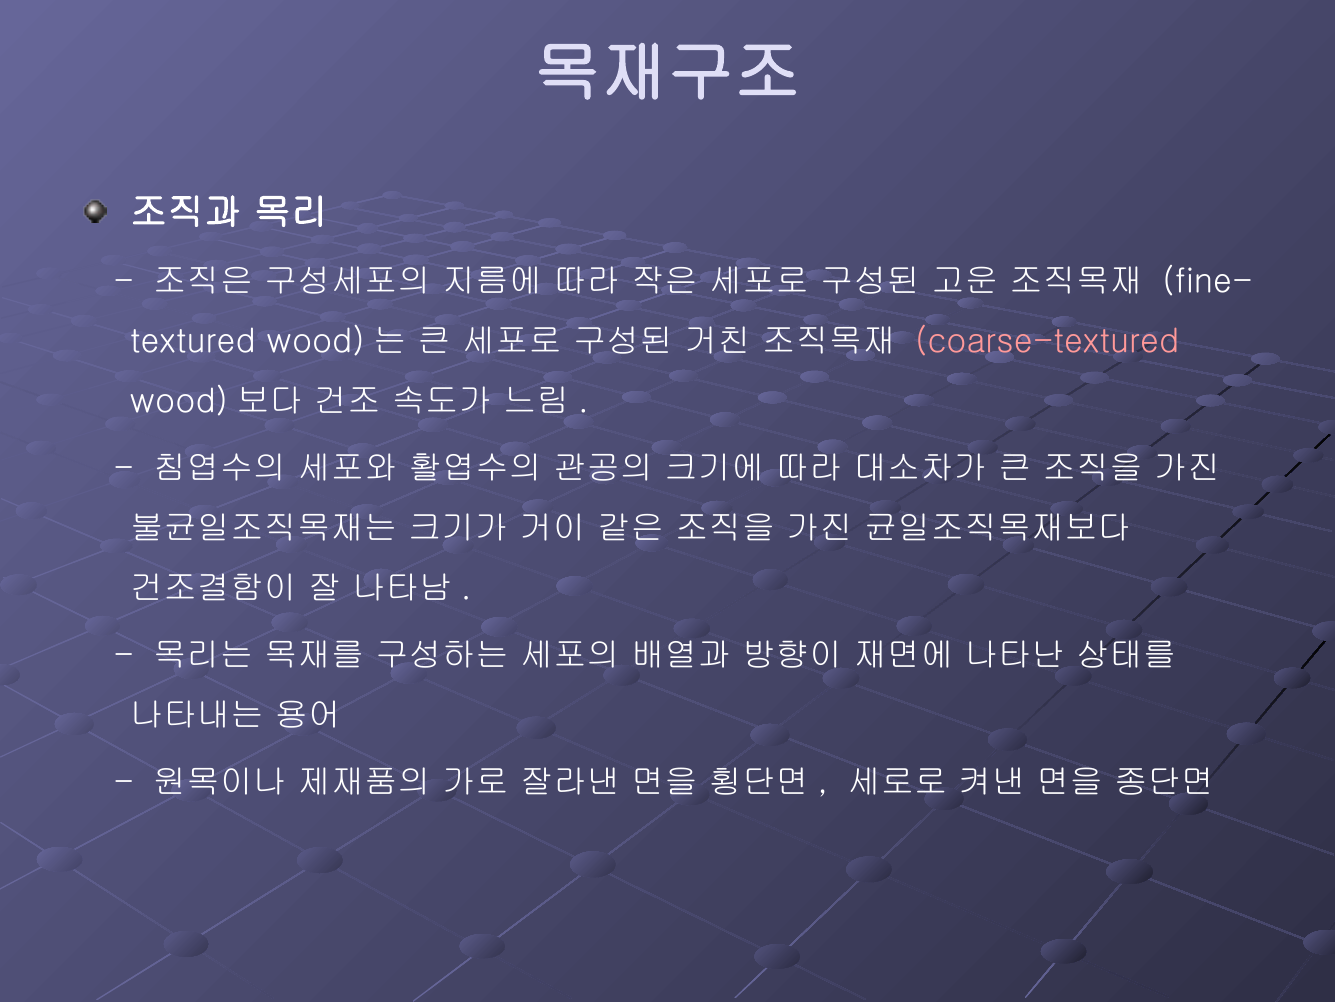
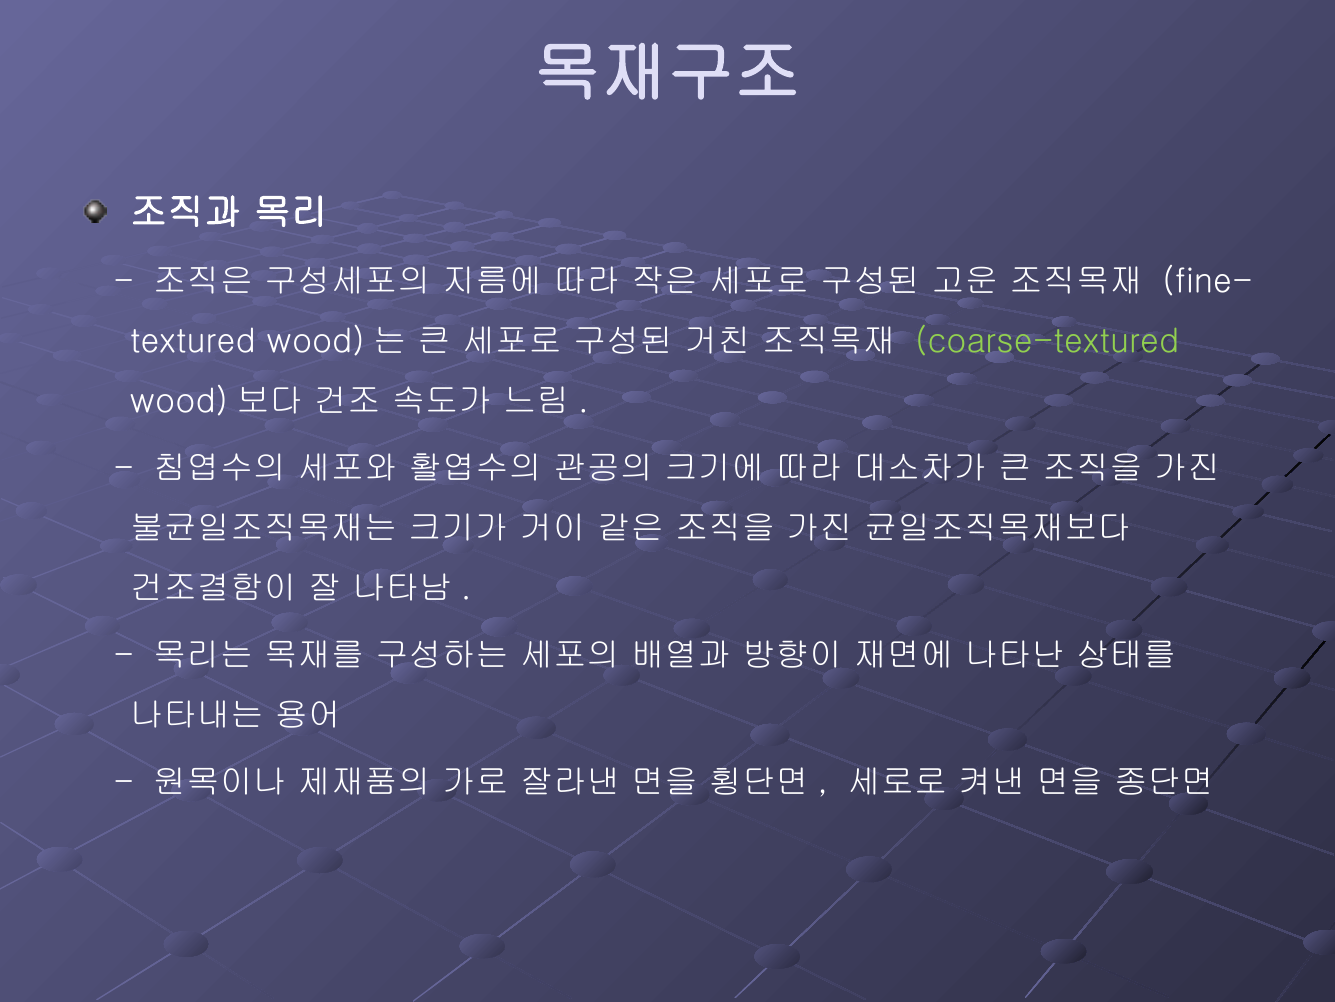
coarse-textured colour: pink -> light green
